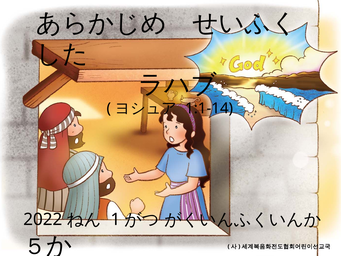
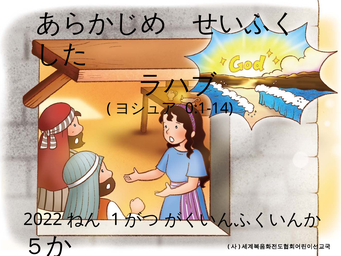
1:1-14: 1:1-14 -> 0:1-14
